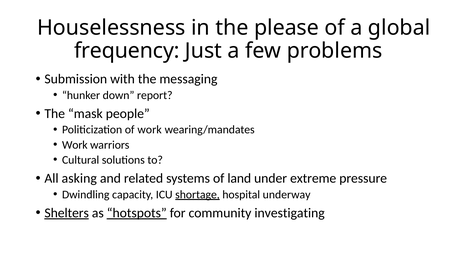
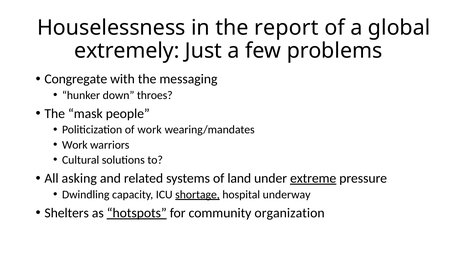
please: please -> report
frequency: frequency -> extremely
Submission: Submission -> Congregate
report: report -> throes
extreme underline: none -> present
Shelters underline: present -> none
investigating: investigating -> organization
